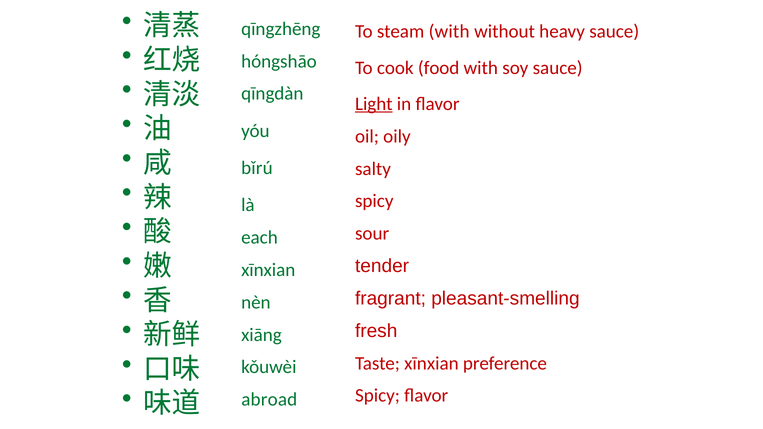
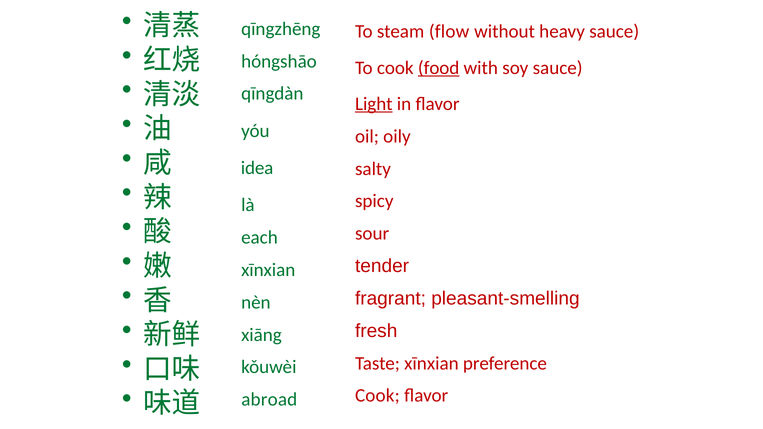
steam with: with -> flow
food underline: none -> present
bǐrú: bǐrú -> idea
Spicy at (377, 396): Spicy -> Cook
